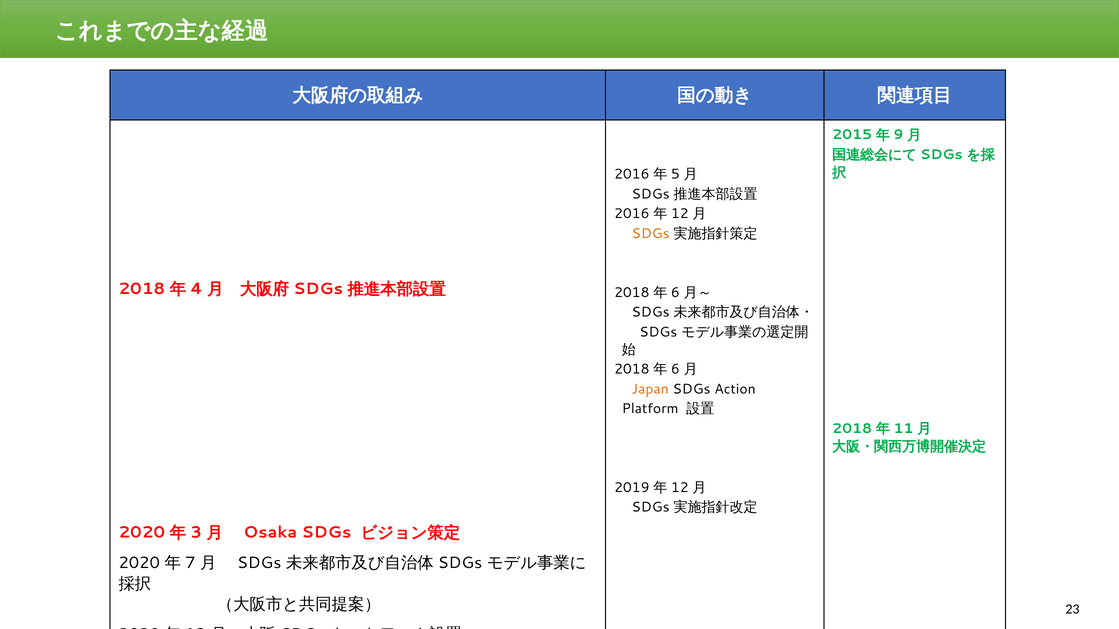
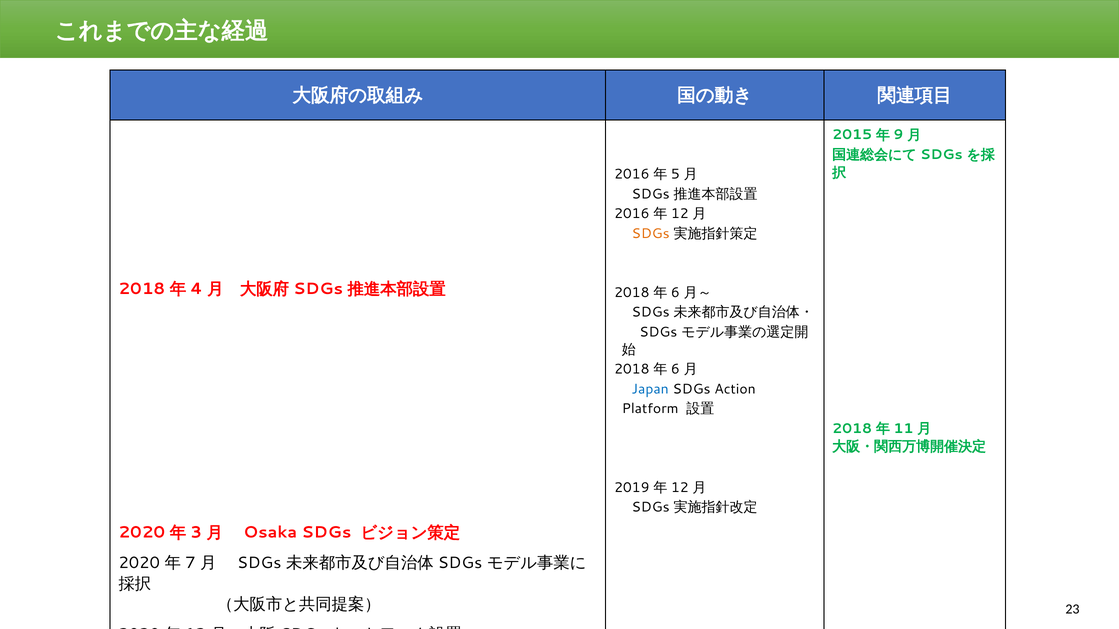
Japan colour: orange -> blue
